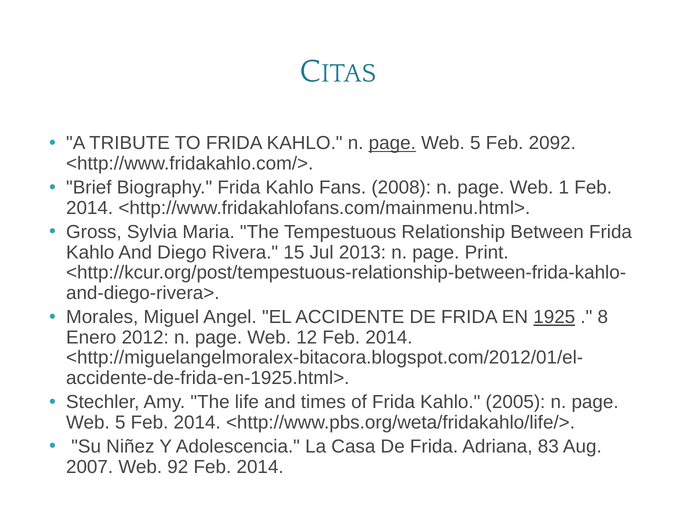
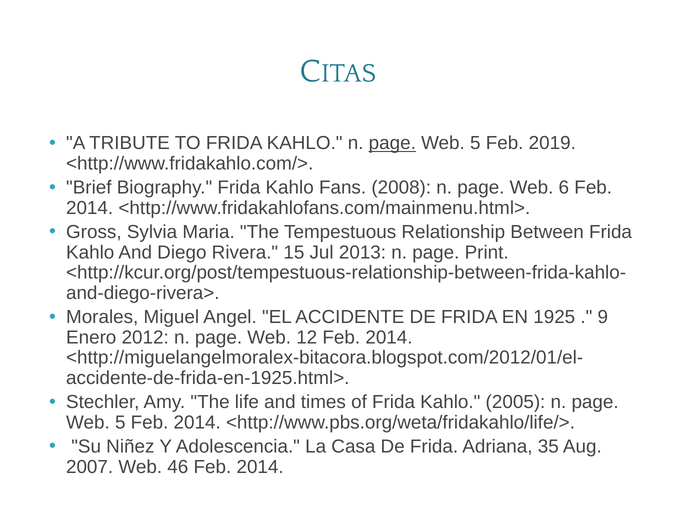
2092: 2092 -> 2019
1: 1 -> 6
1925 underline: present -> none
8: 8 -> 9
83: 83 -> 35
92: 92 -> 46
